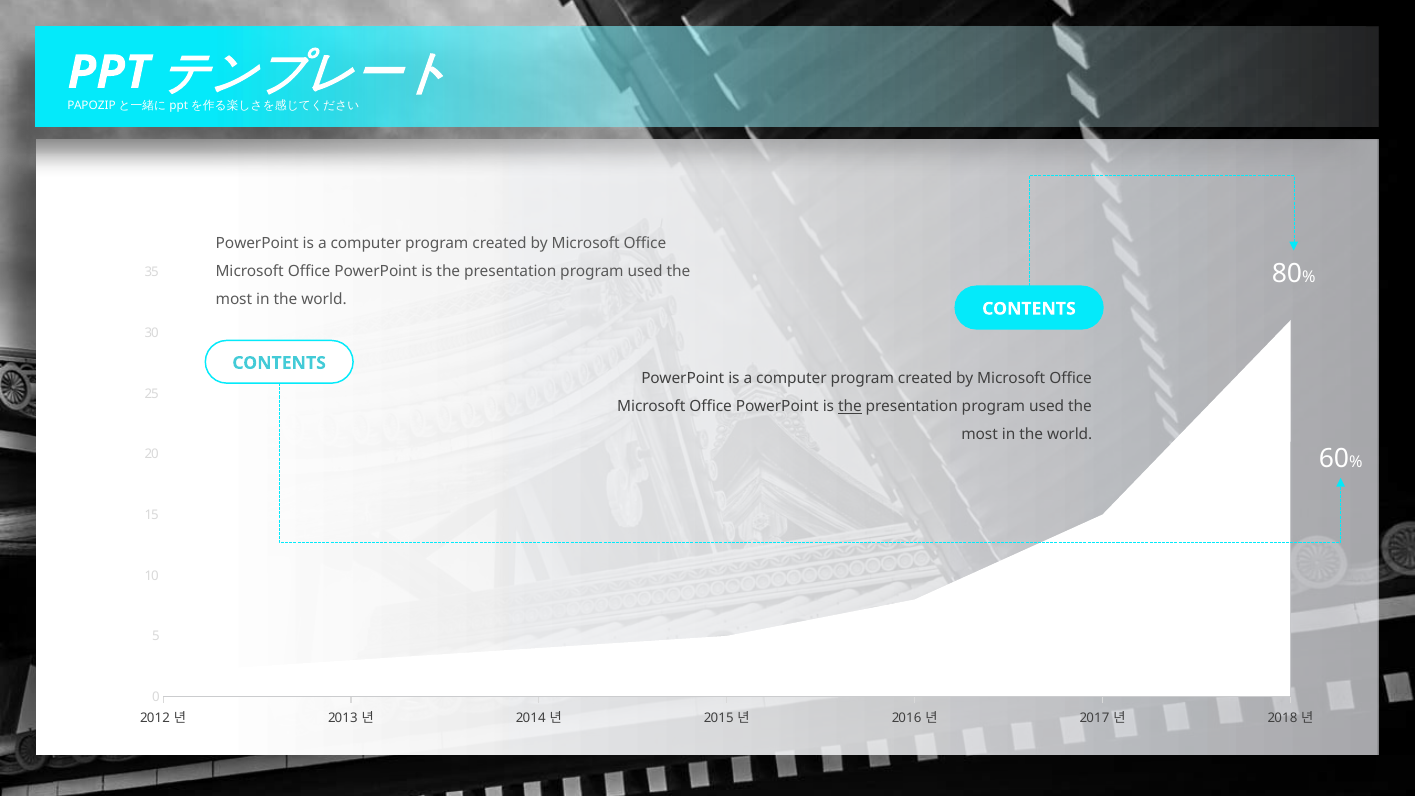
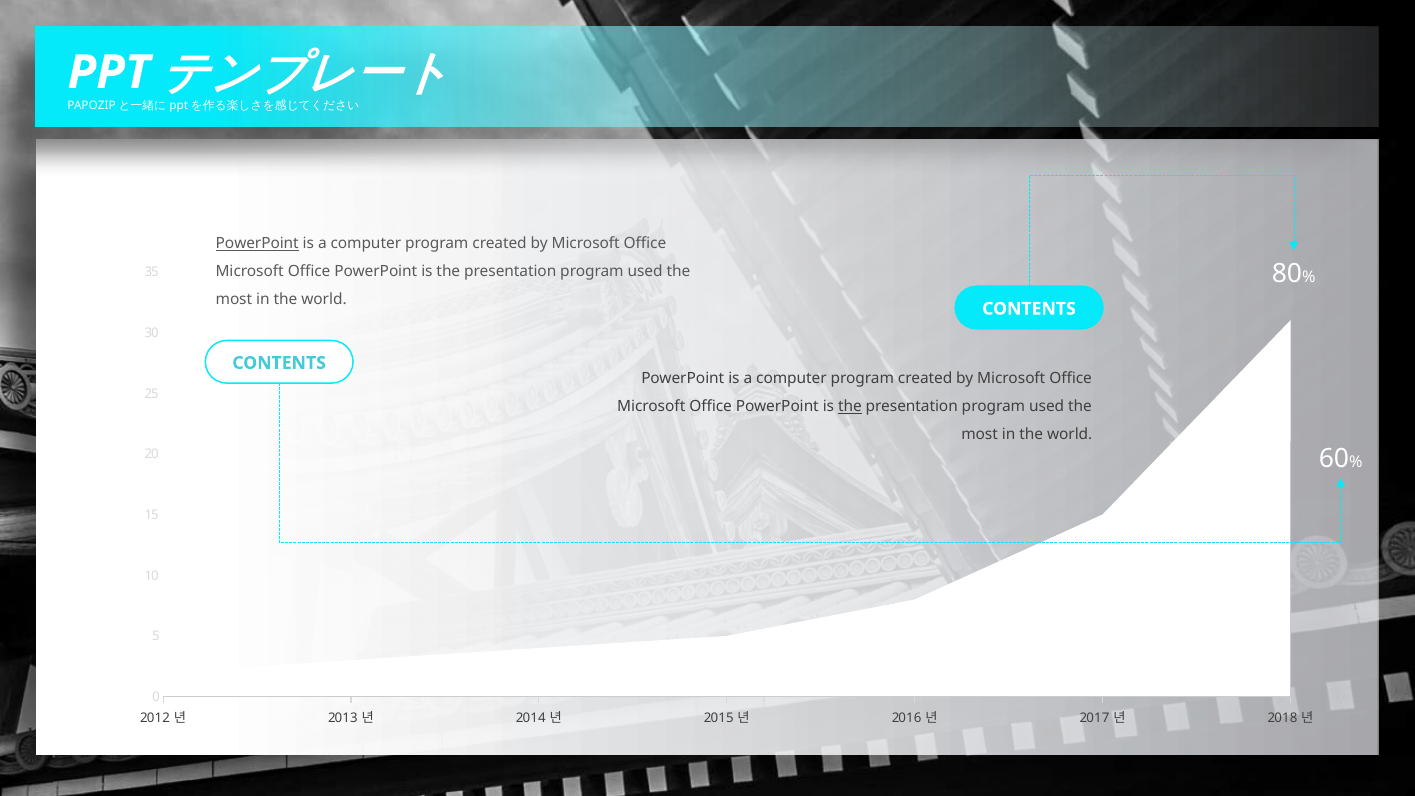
PowerPoint at (257, 243) underline: none -> present
